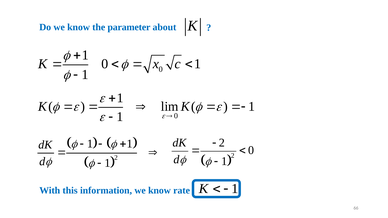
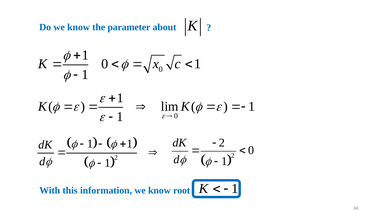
rate: rate -> root
